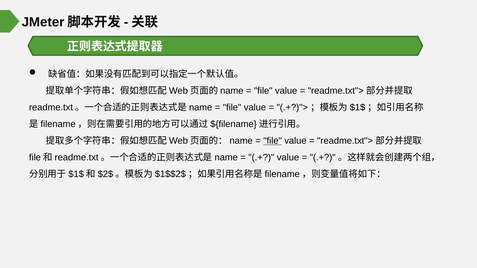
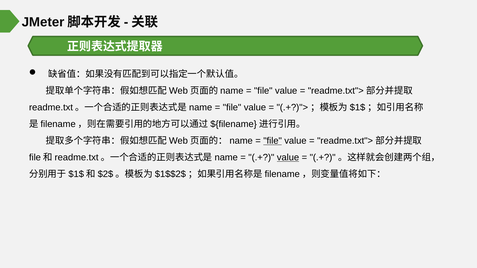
value at (288, 158) underline: none -> present
